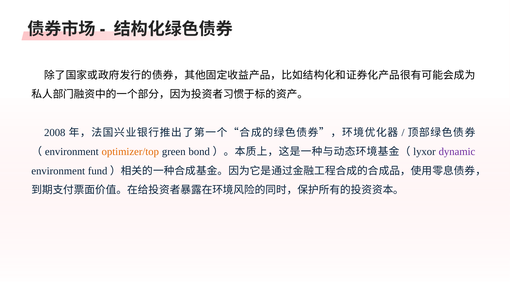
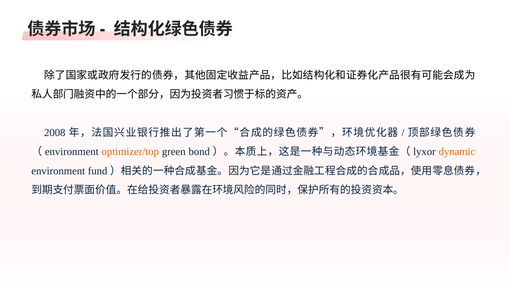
dynamic colour: purple -> orange
